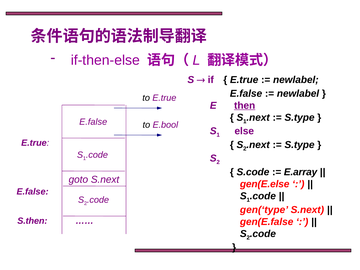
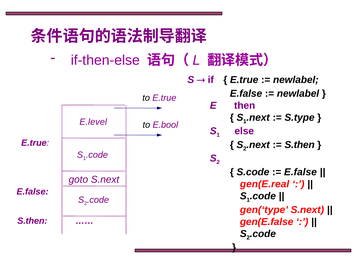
then underline: present -> none
E.false at (93, 122): E.false -> E.level
S.type at (300, 145): S.type -> S.then
E.array at (301, 172): E.array -> E.false
gen(E.else: gen(E.else -> gen(E.real
